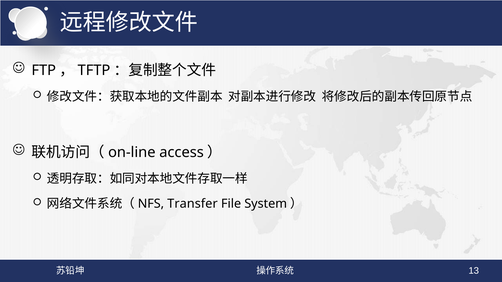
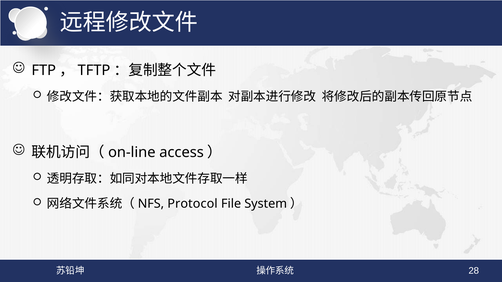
Transfer: Transfer -> Protocol
13: 13 -> 28
